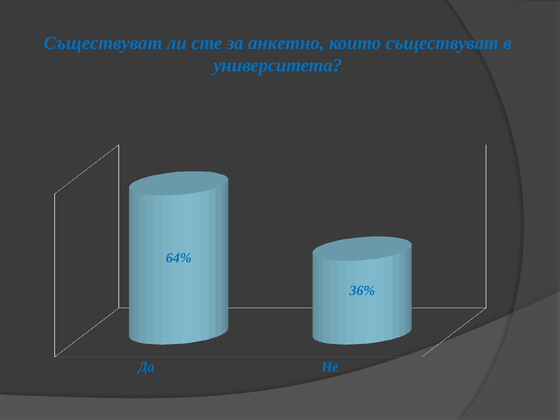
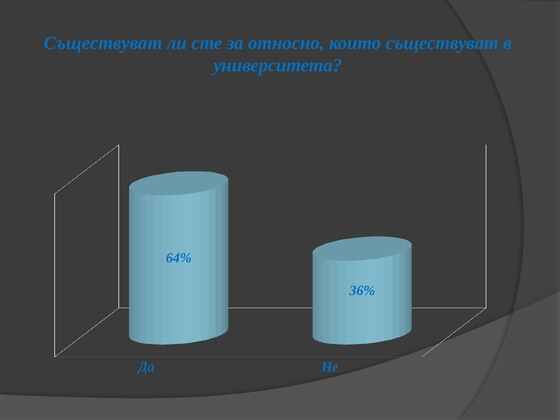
анкетно: анкетно -> относно
